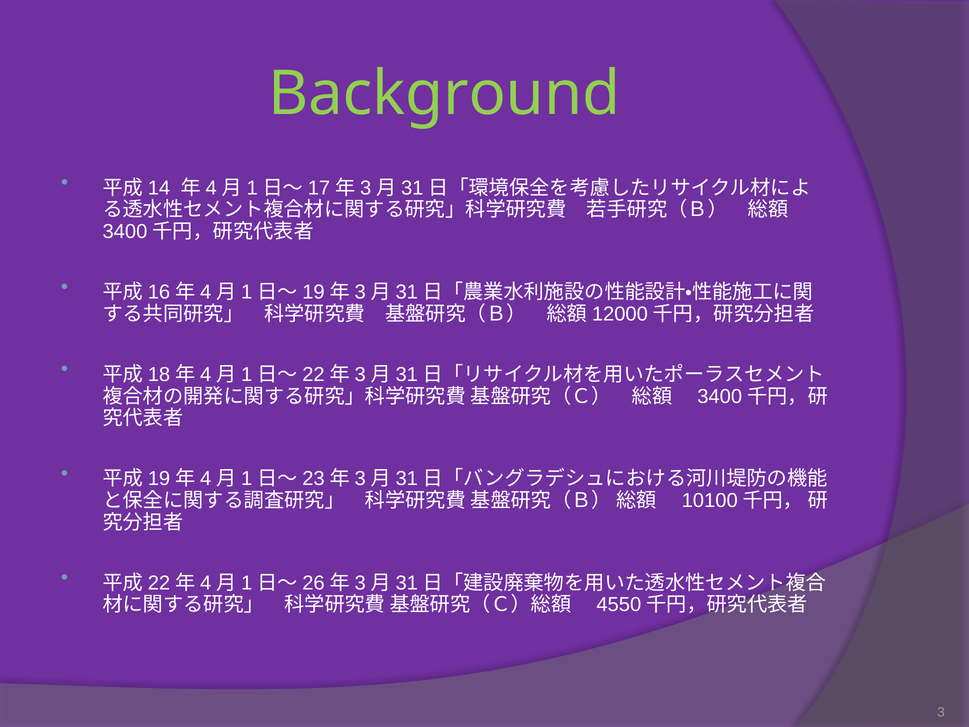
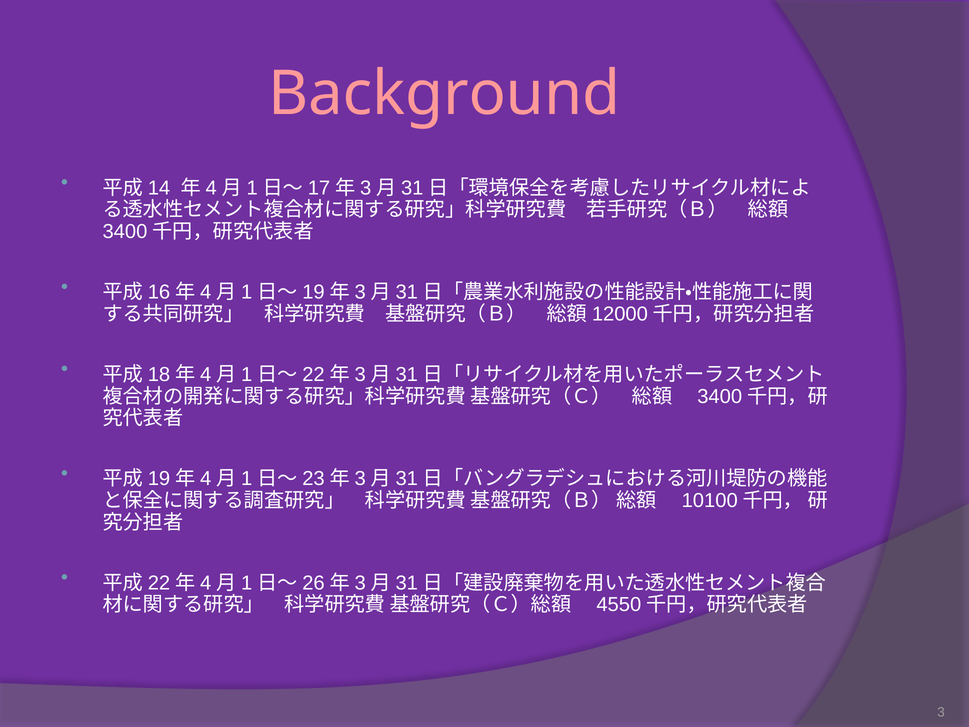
Background colour: light green -> pink
